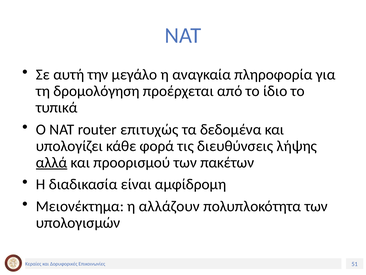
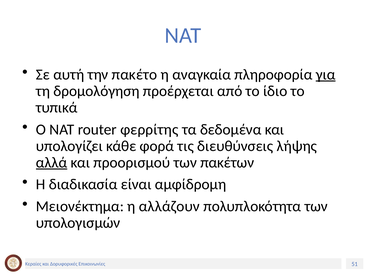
μεγάλο: μεγάλο -> πακέτο
για underline: none -> present
επιτυχώς: επιτυχώς -> φερρίτης
